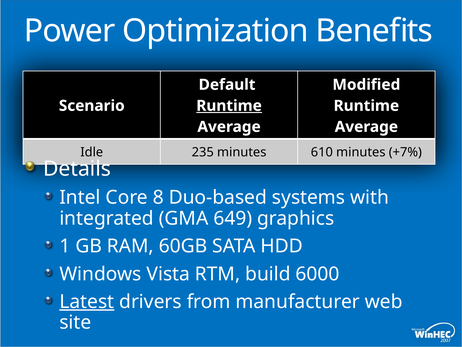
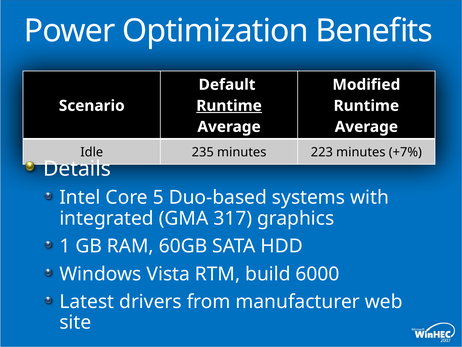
610: 610 -> 223
8: 8 -> 5
649: 649 -> 317
Latest underline: present -> none
